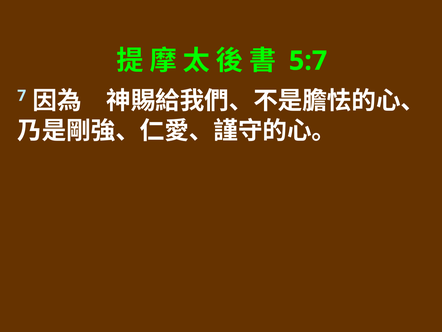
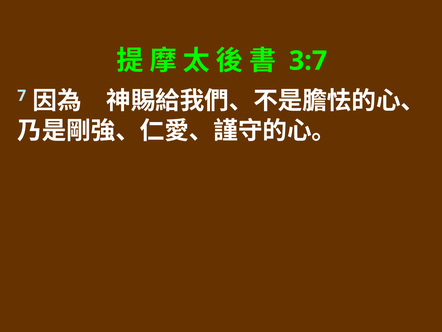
5:7: 5:7 -> 3:7
